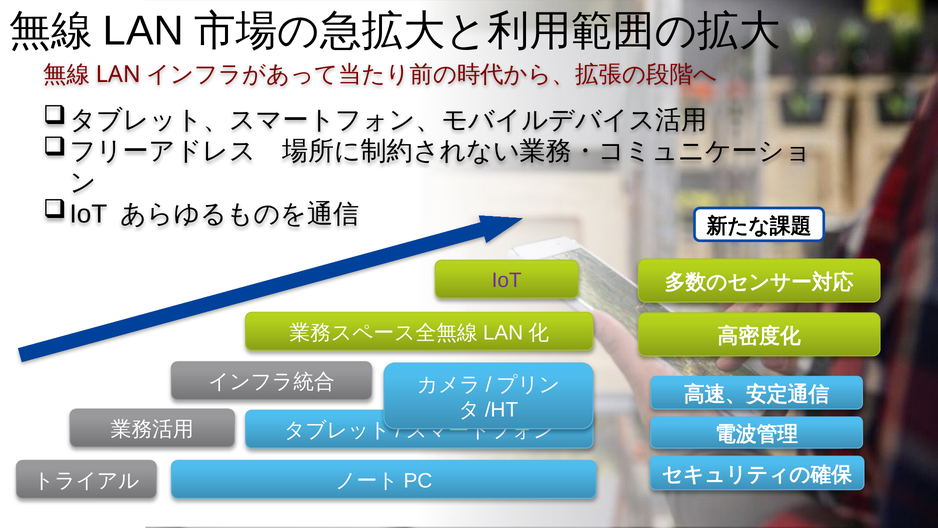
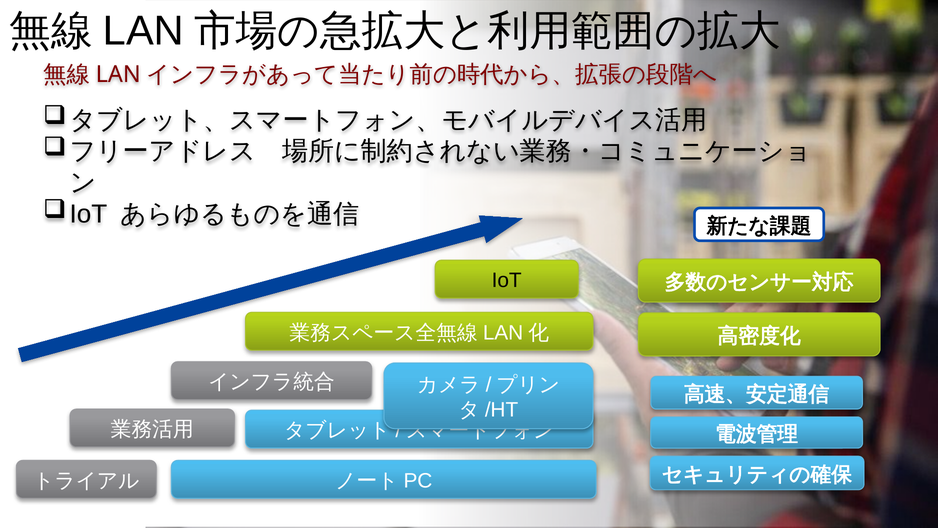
IoT colour: purple -> black
